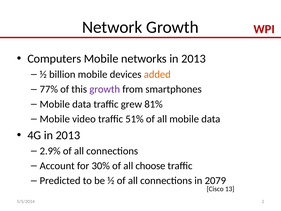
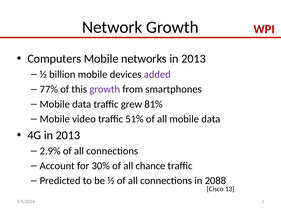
added colour: orange -> purple
choose: choose -> chance
2079: 2079 -> 2088
